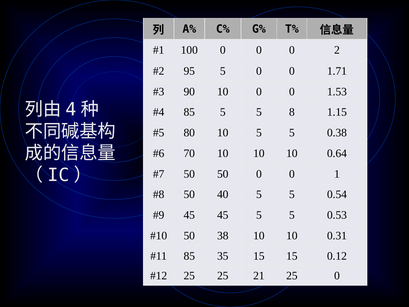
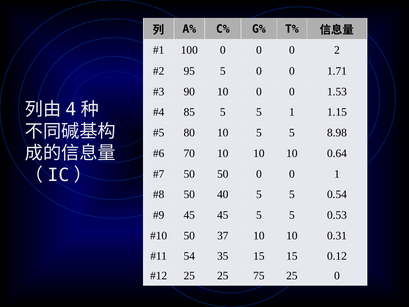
5 8: 8 -> 1
0.38: 0.38 -> 8.98
38: 38 -> 37
85 at (189, 256): 85 -> 54
21: 21 -> 75
